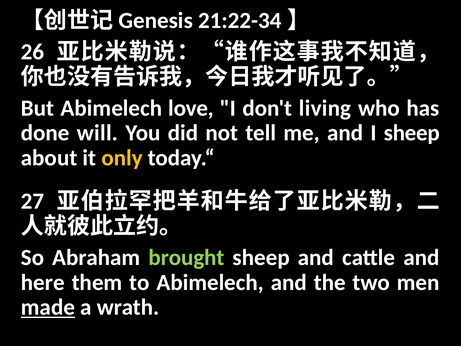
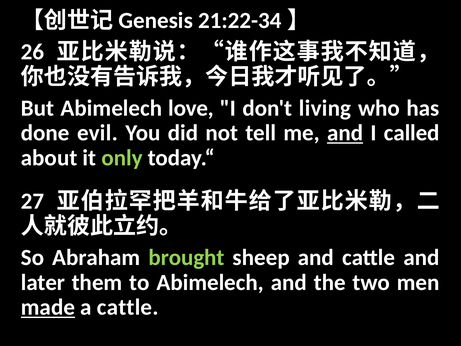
will: will -> evil
and at (345, 133) underline: none -> present
I sheep: sheep -> called
only colour: yellow -> light green
here: here -> later
a wrath: wrath -> cattle
